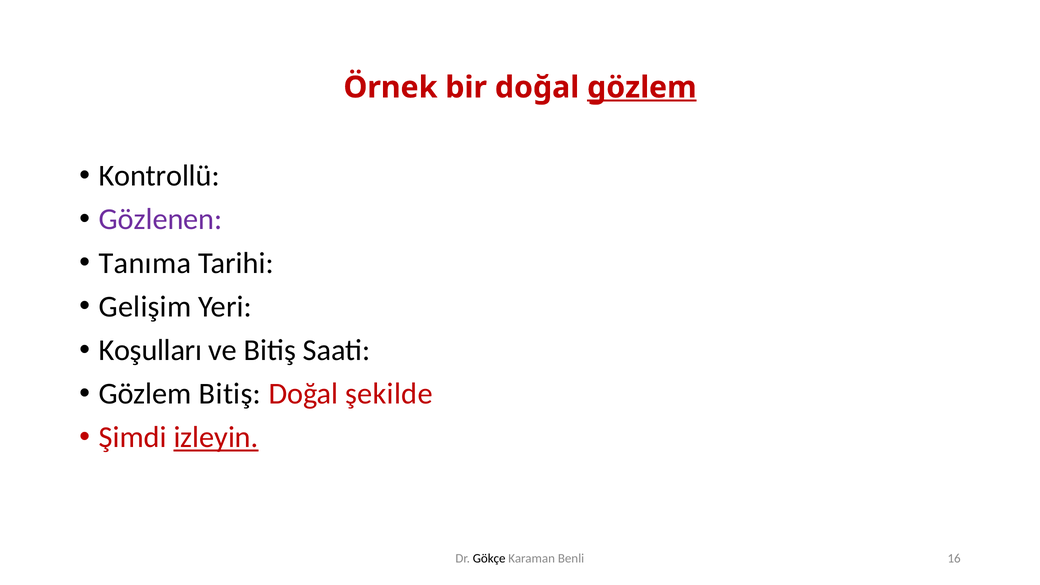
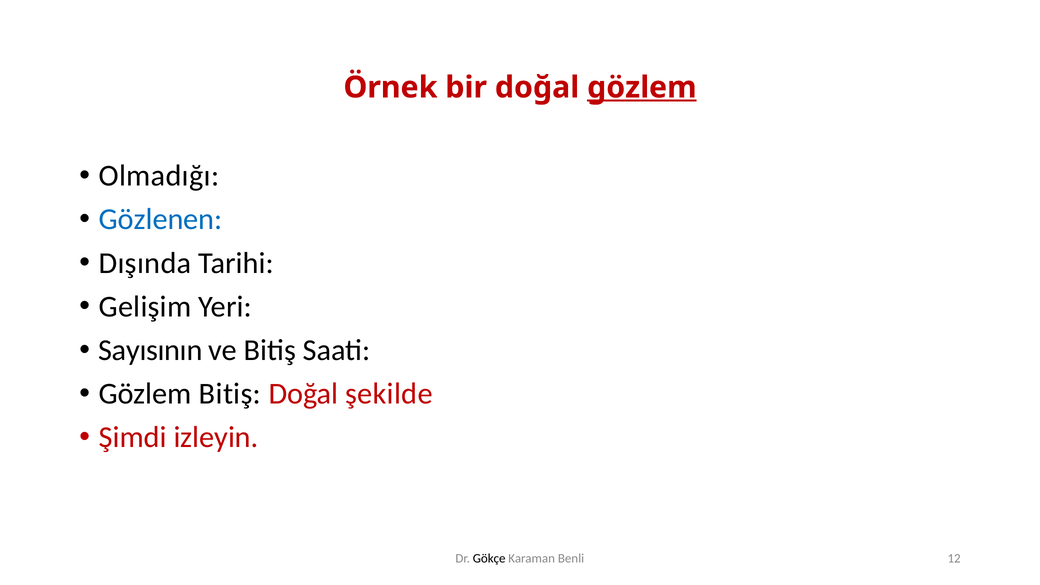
Kontrollü: Kontrollü -> Olmadığı
Gözlenen colour: purple -> blue
Tanıma: Tanıma -> Dışında
Koşulları: Koşulları -> Sayısının
izleyin underline: present -> none
16: 16 -> 12
